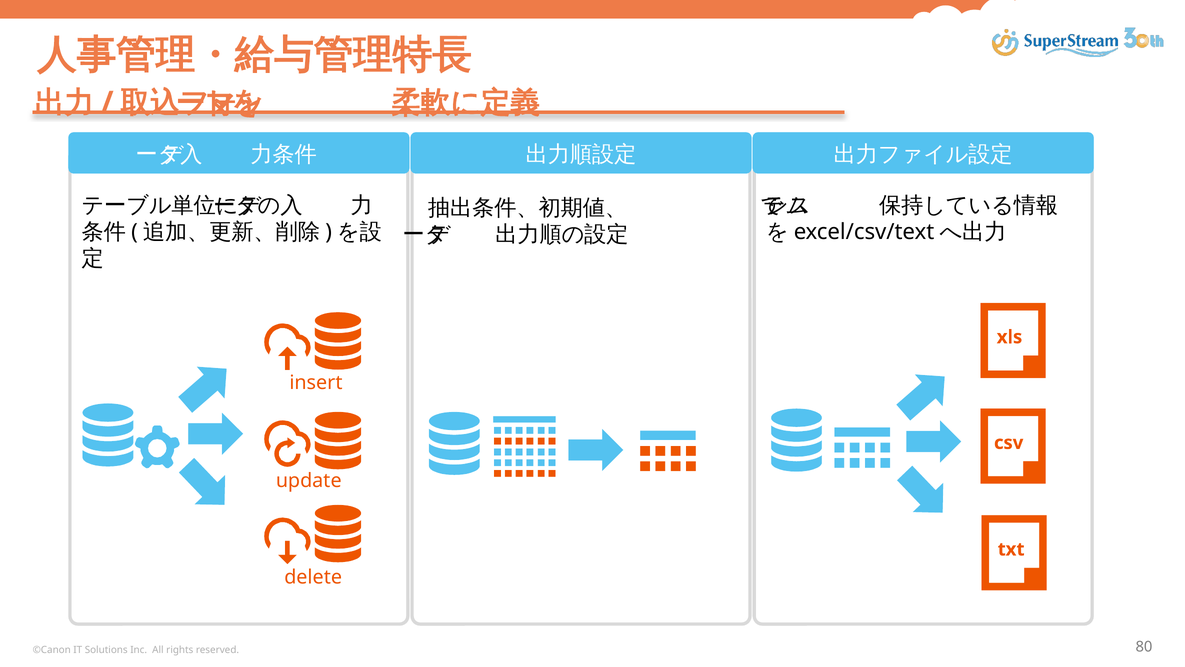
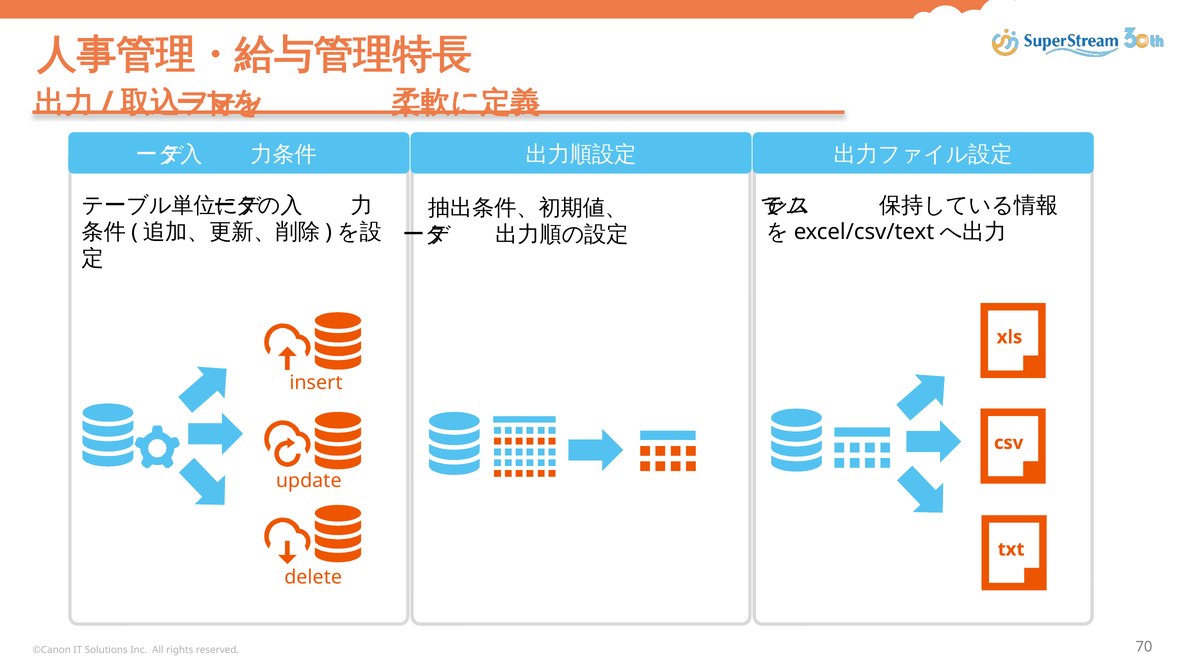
80: 80 -> 70
